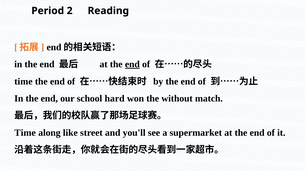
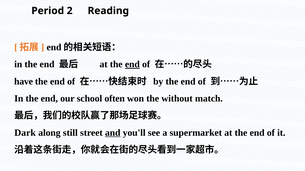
time at (23, 82): time -> have
hard: hard -> often
Time at (25, 133): Time -> Dark
like: like -> still
and underline: none -> present
